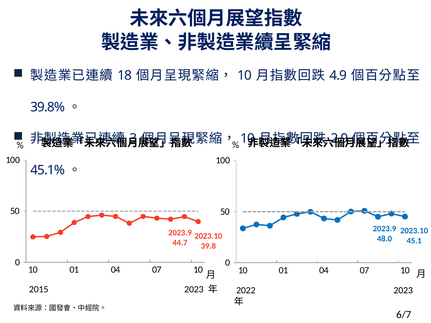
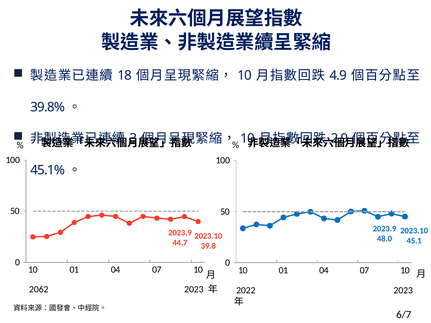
2015: 2015 -> 2062
